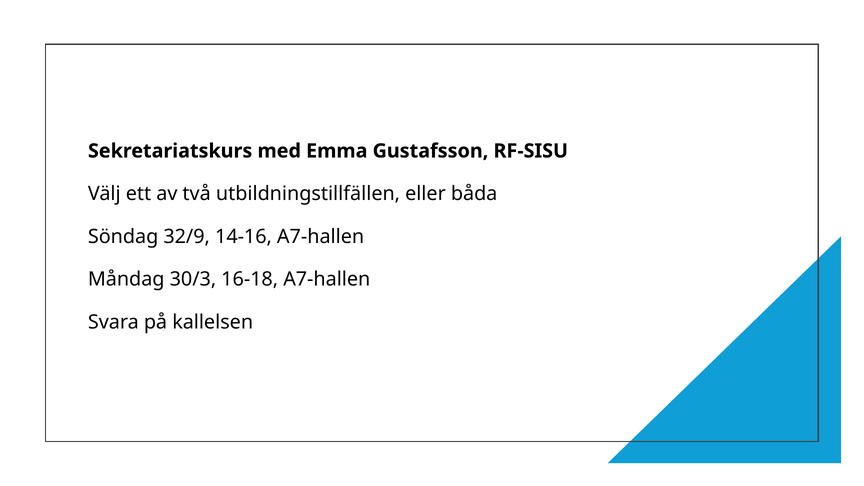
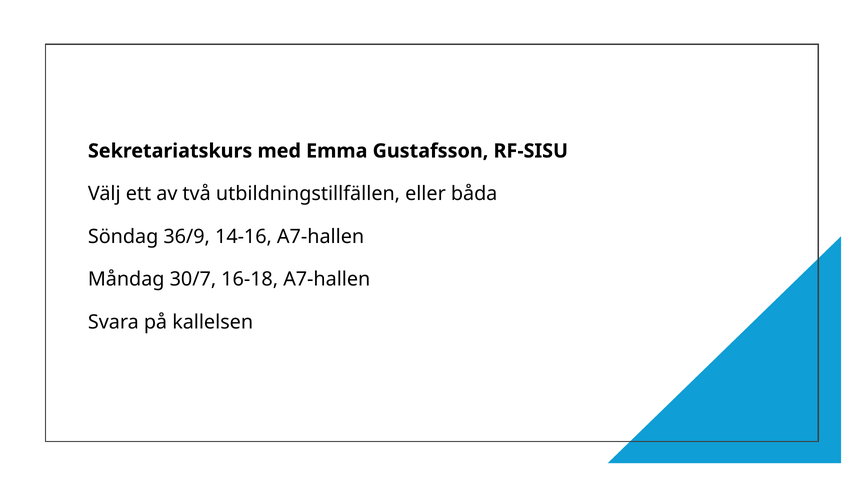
32/9: 32/9 -> 36/9
30/3: 30/3 -> 30/7
